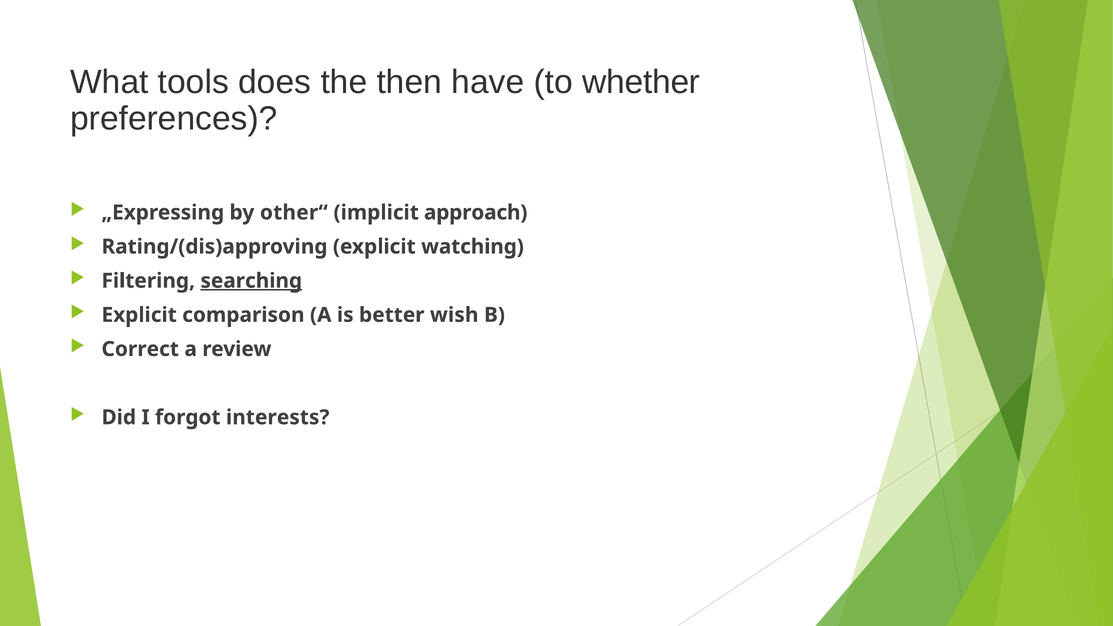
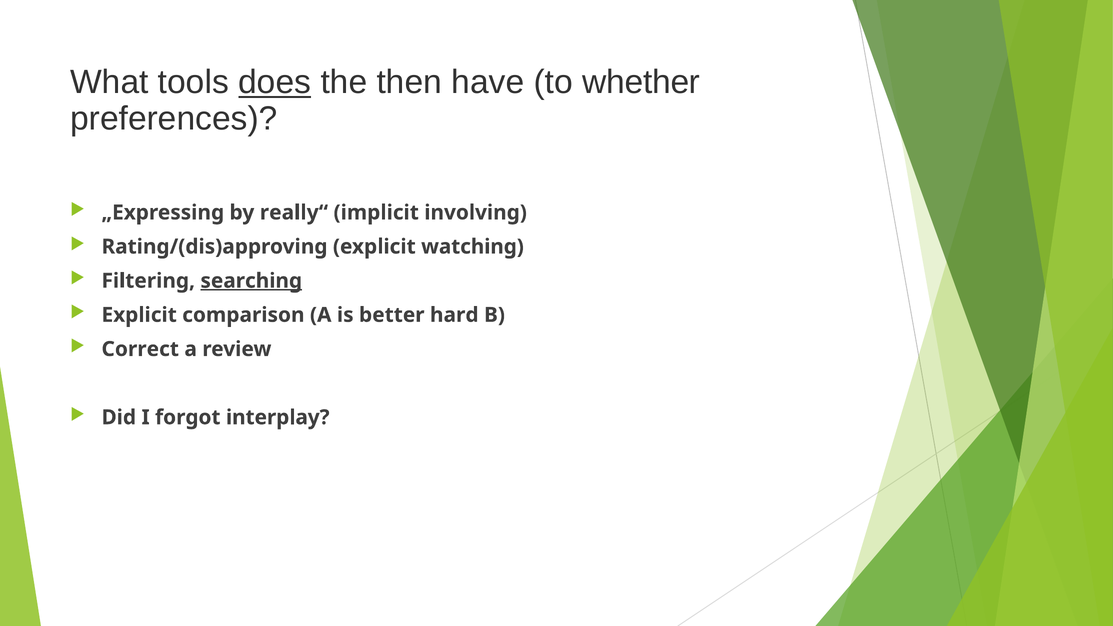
does underline: none -> present
other“: other“ -> really“
approach: approach -> involving
wish: wish -> hard
interests: interests -> interplay
